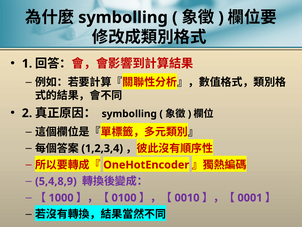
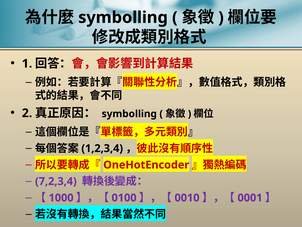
5,4,8,9: 5,4,8,9 -> 7,2,3,4
